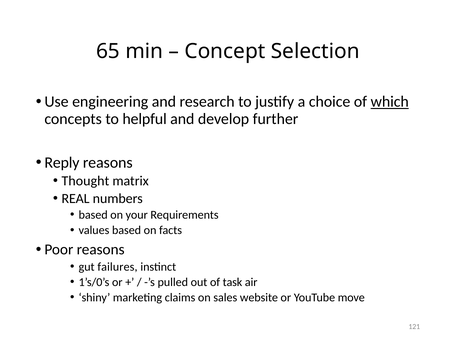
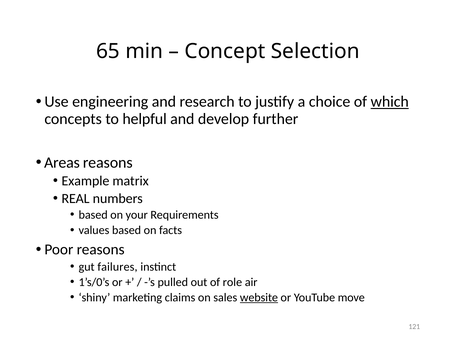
Reply: Reply -> Areas
Thought: Thought -> Example
task: task -> role
website underline: none -> present
